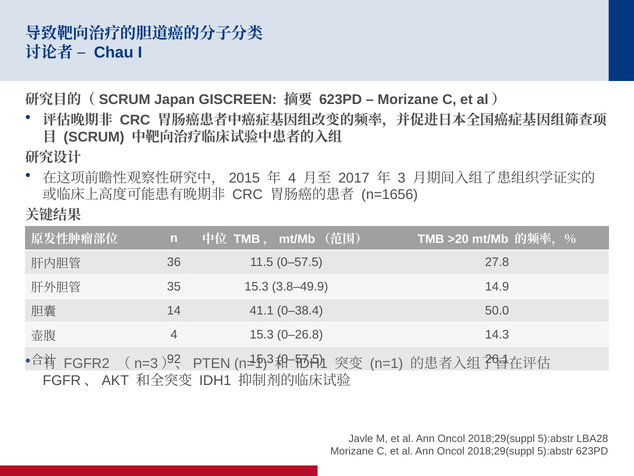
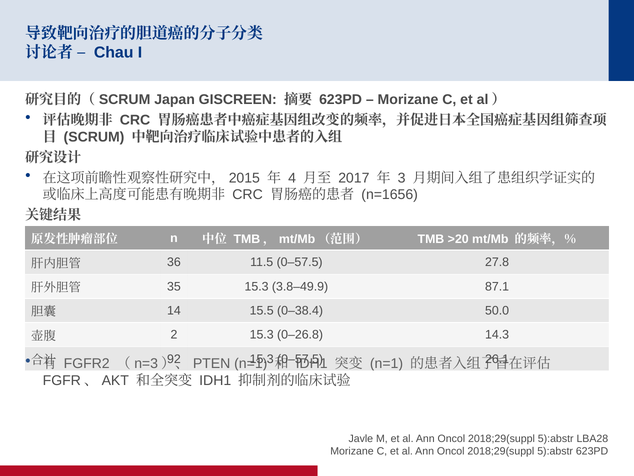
14.9: 14.9 -> 87.1
41.1: 41.1 -> 15.5
4 at (174, 334): 4 -> 2
